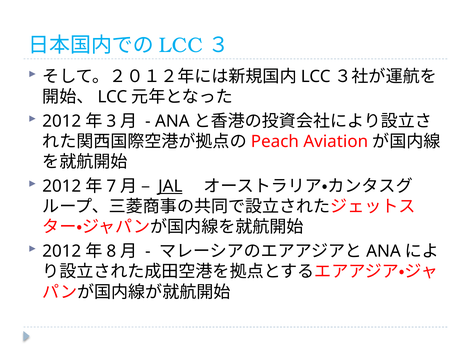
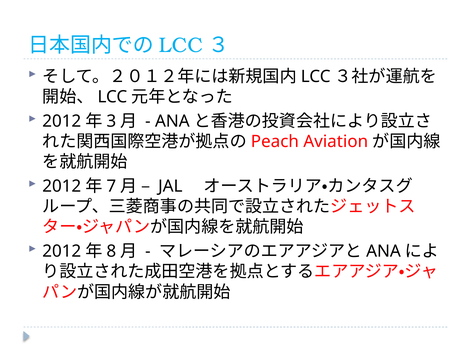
JAL underline: present -> none
